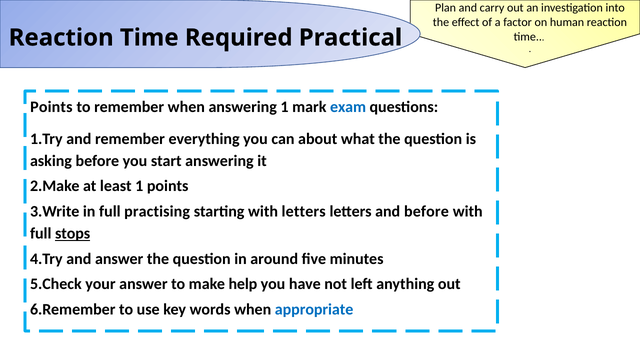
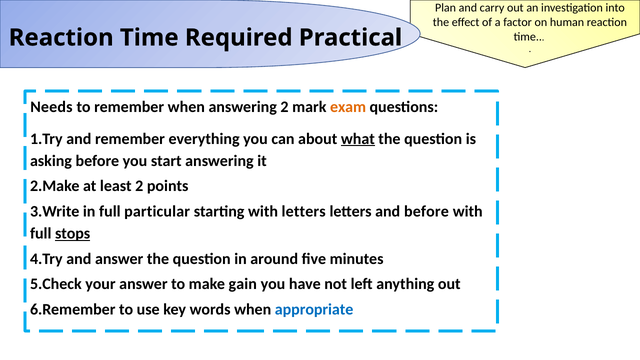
Points at (51, 107): Points -> Needs
answering 1: 1 -> 2
exam colour: blue -> orange
what underline: none -> present
least 1: 1 -> 2
practising: practising -> particular
help: help -> gain
